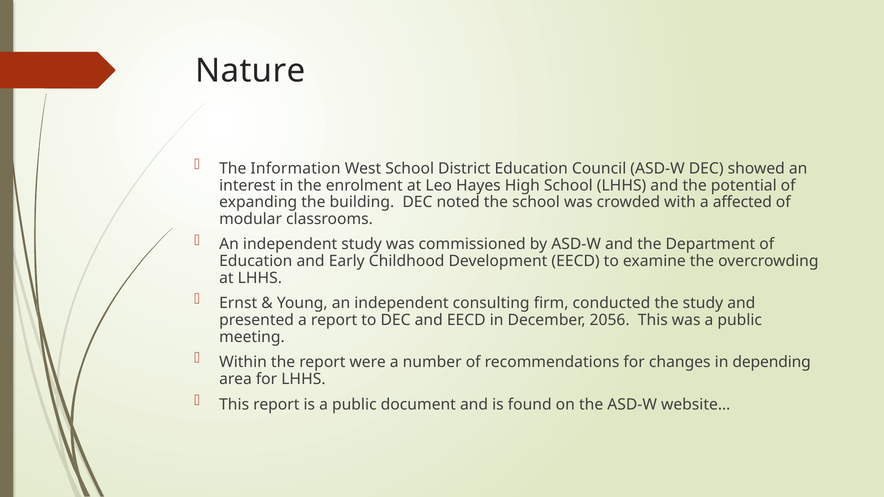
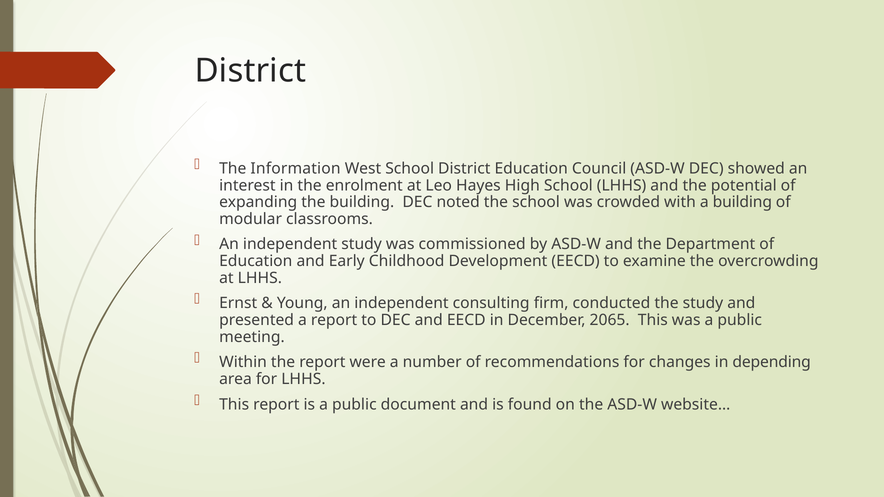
Nature at (250, 71): Nature -> District
a affected: affected -> building
2056: 2056 -> 2065
